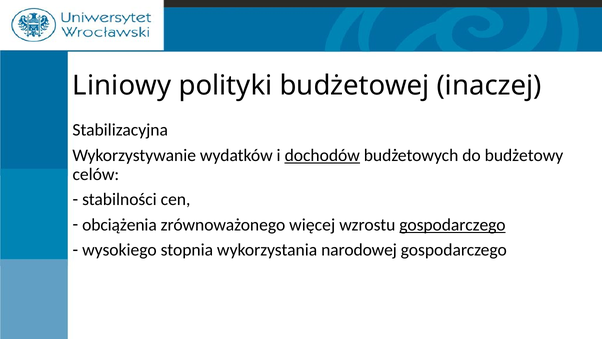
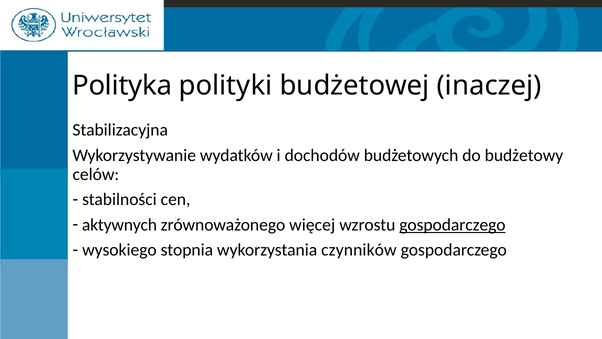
Liniowy: Liniowy -> Polityka
dochodów underline: present -> none
obciążenia: obciążenia -> aktywnych
narodowej: narodowej -> czynników
